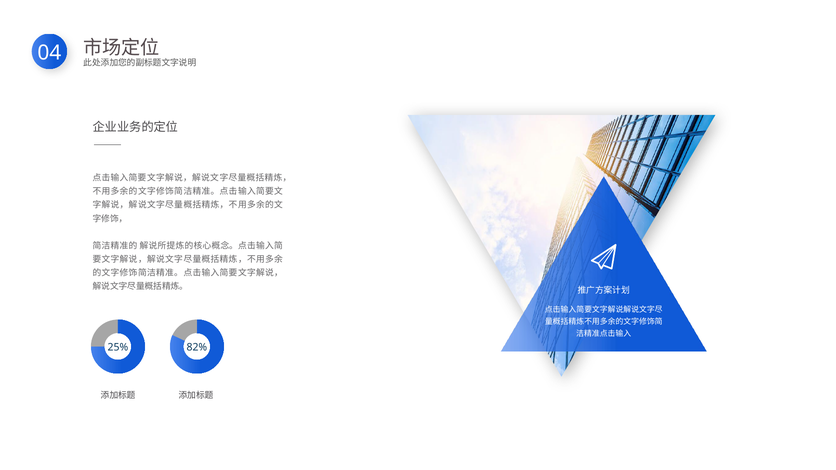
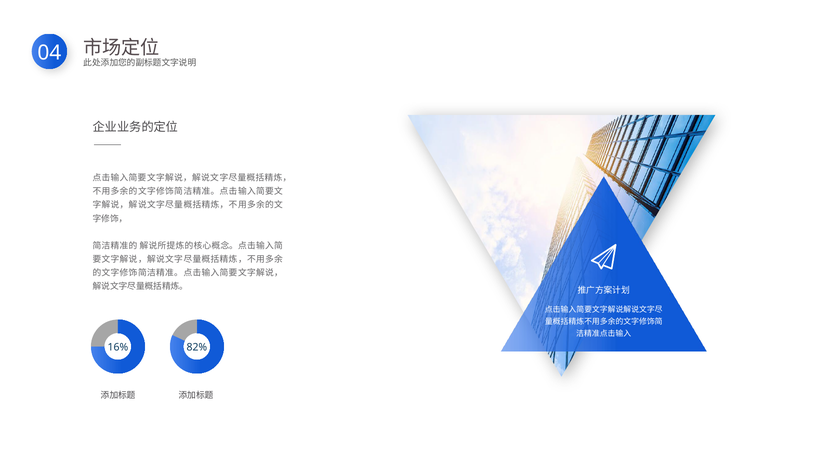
25%: 25% -> 16%
